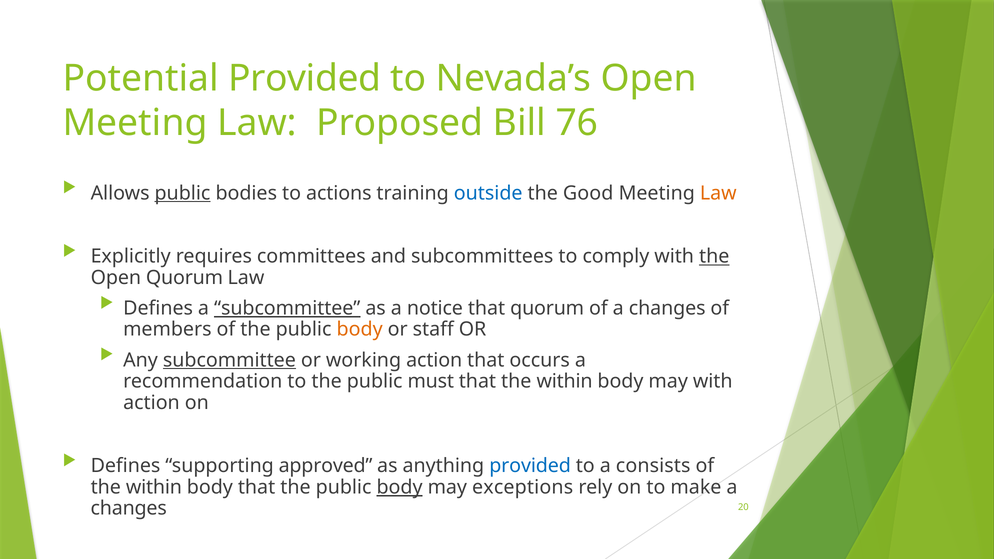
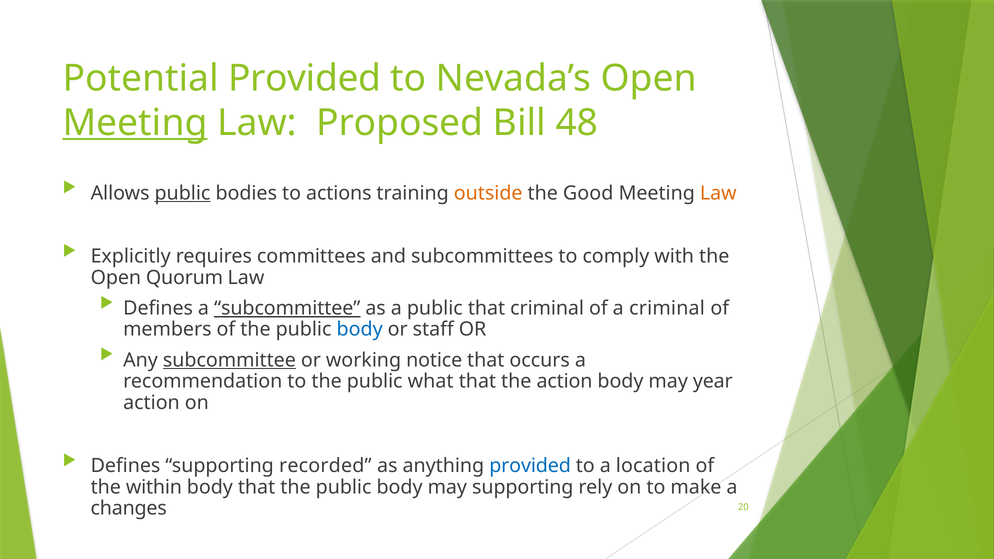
Meeting at (135, 123) underline: none -> present
76: 76 -> 48
outside colour: blue -> orange
the at (714, 257) underline: present -> none
a notice: notice -> public
that quorum: quorum -> criminal
of a changes: changes -> criminal
body at (360, 330) colour: orange -> blue
working action: action -> notice
must: must -> what
that the within: within -> action
may with: with -> year
approved: approved -> recorded
consists: consists -> location
body at (400, 487) underline: present -> none
may exceptions: exceptions -> supporting
